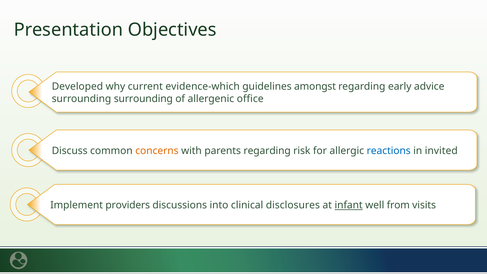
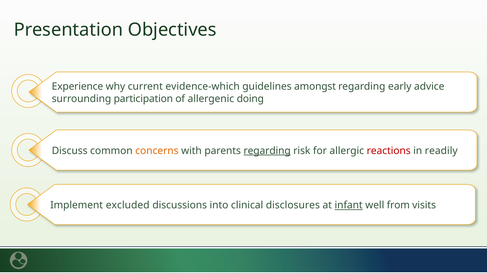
Developed: Developed -> Experience
surrounding surrounding: surrounding -> participation
office: office -> doing
regarding at (267, 151) underline: none -> present
reactions colour: blue -> red
invited: invited -> readily
providers: providers -> excluded
